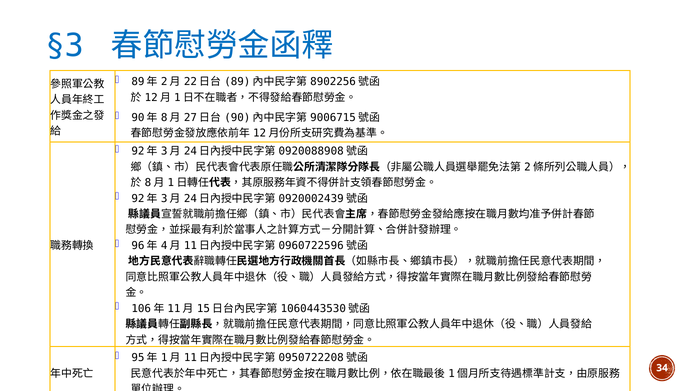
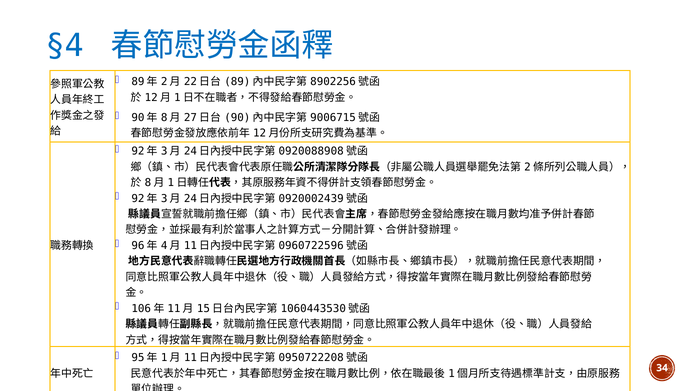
§3: §3 -> §4
